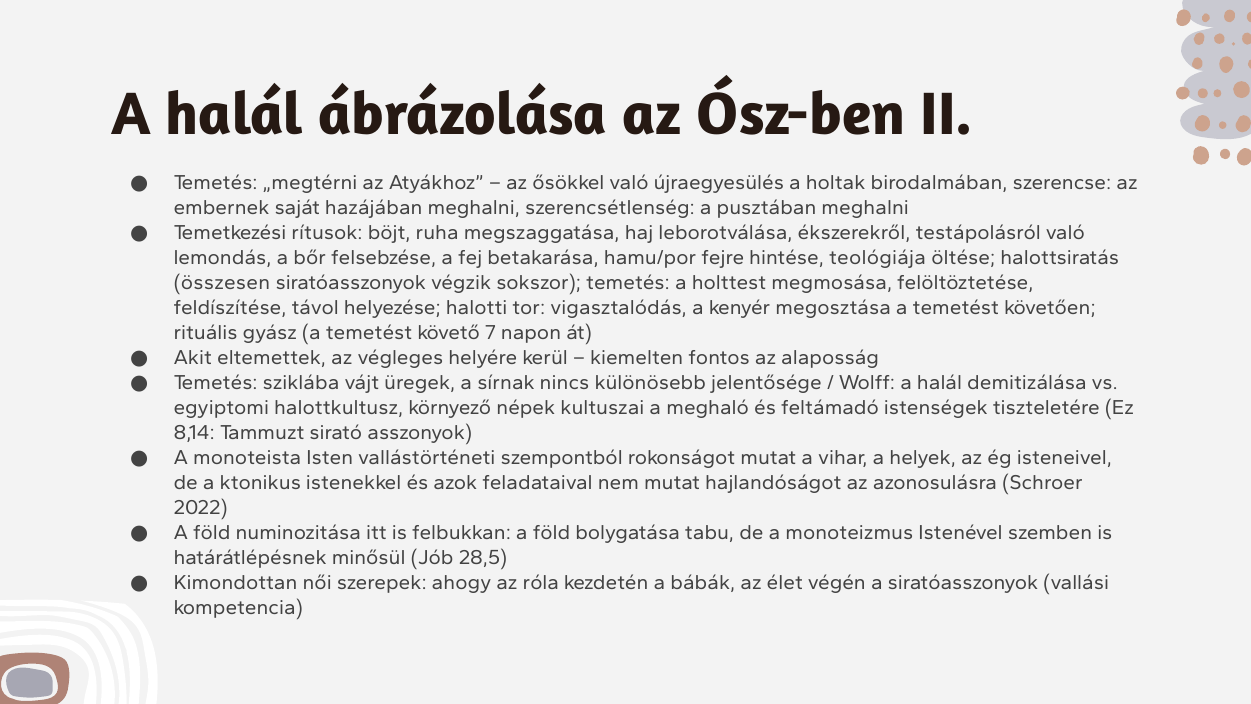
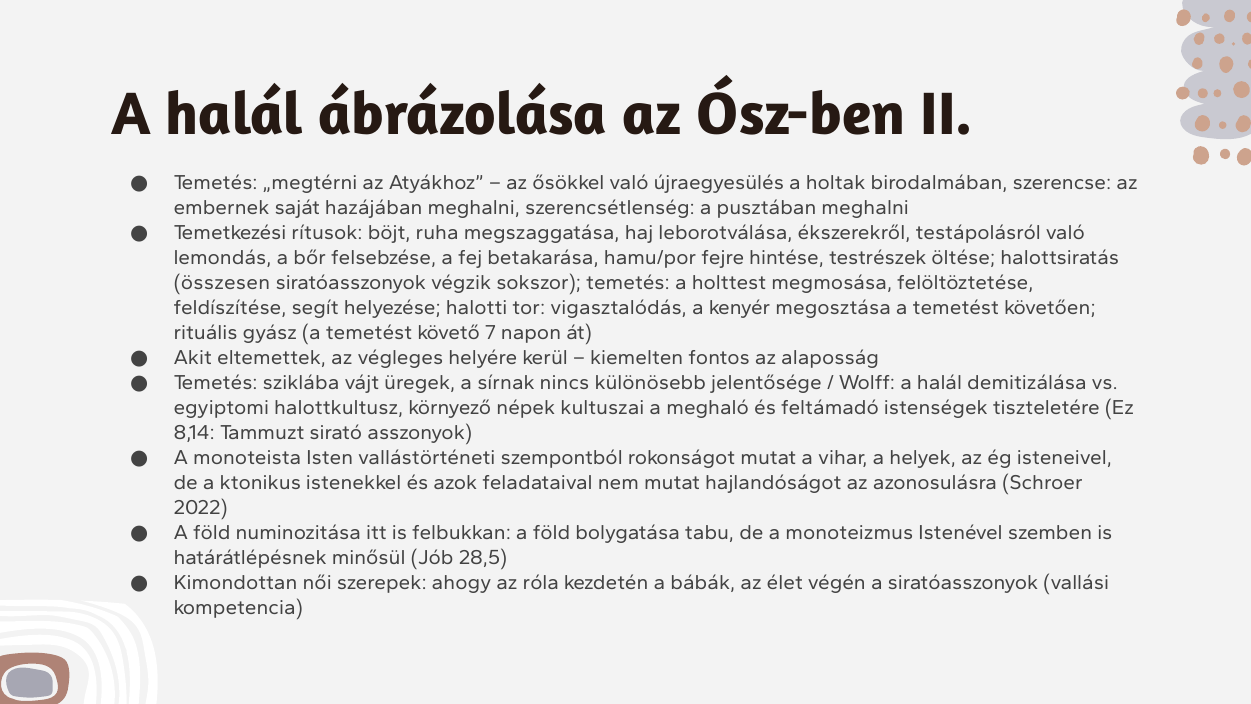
teológiája: teológiája -> testrészek
távol: távol -> segít
